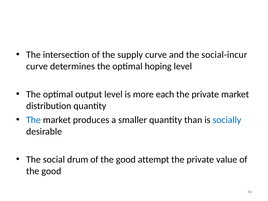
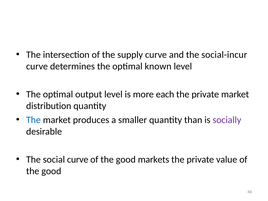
hoping: hoping -> known
socially colour: blue -> purple
social drum: drum -> curve
attempt: attempt -> markets
